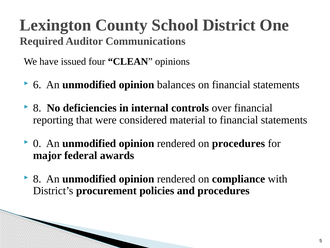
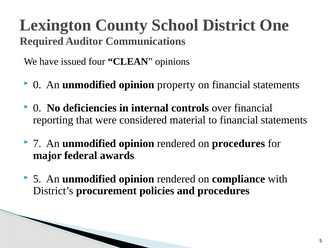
6 at (37, 84): 6 -> 0
balances: balances -> property
8 at (37, 108): 8 -> 0
0: 0 -> 7
8 at (37, 179): 8 -> 5
